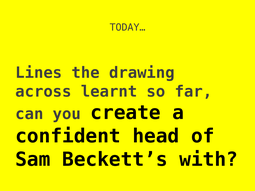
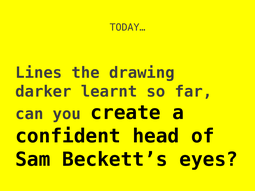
across: across -> darker
with: with -> eyes
